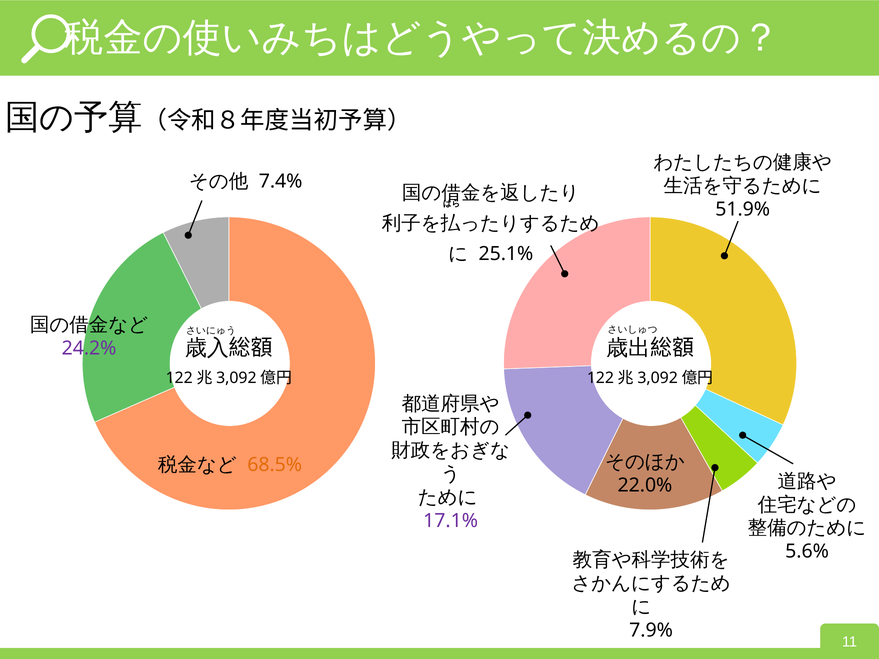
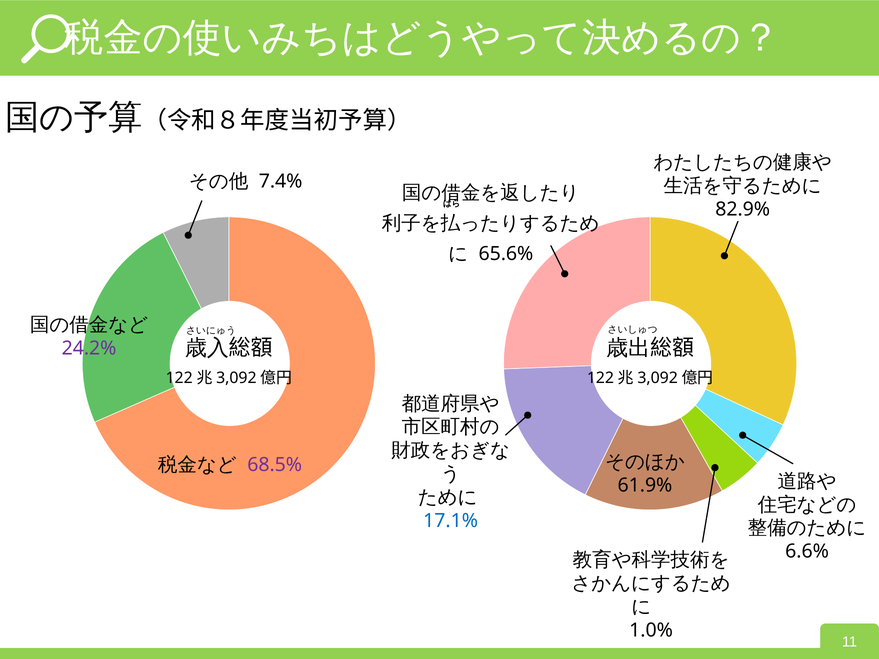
51.9%: 51.9% -> 82.9%
25.1%: 25.1% -> 65.6%
68.5% colour: orange -> purple
22.0%: 22.0% -> 61.9%
17.1% colour: purple -> blue
5.6%: 5.6% -> 6.6%
7.9%: 7.9% -> 1.0%
